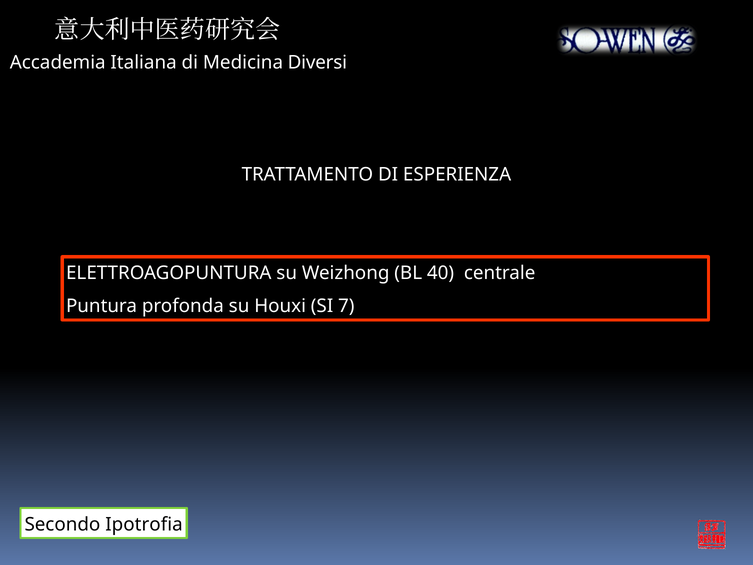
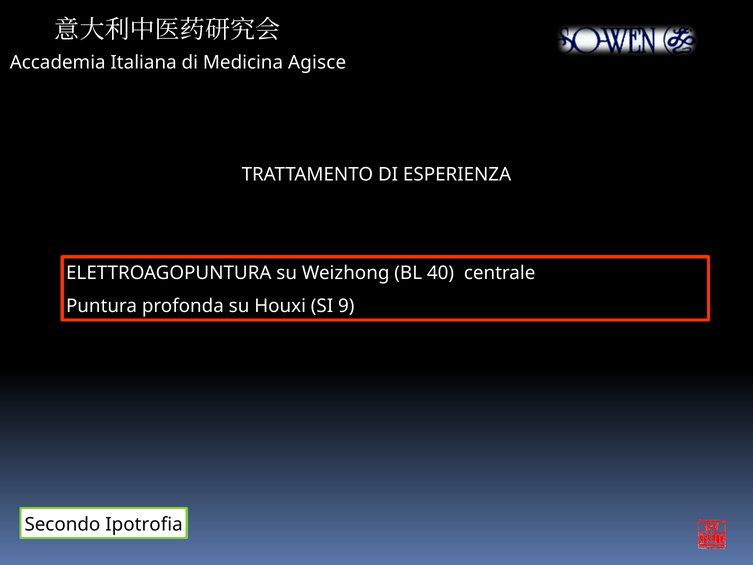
Diversi: Diversi -> Agisce
7: 7 -> 9
